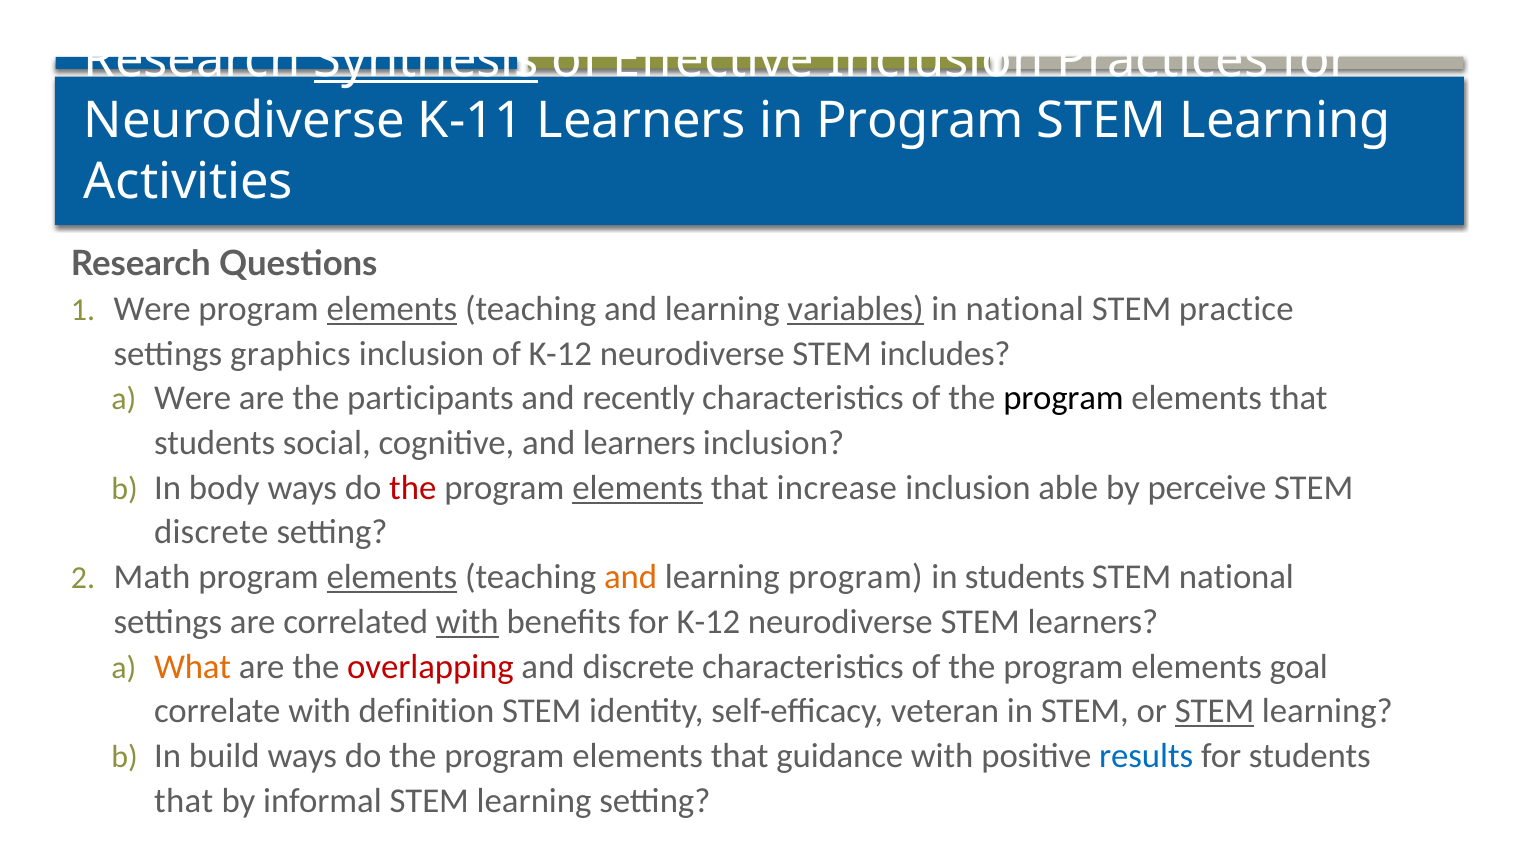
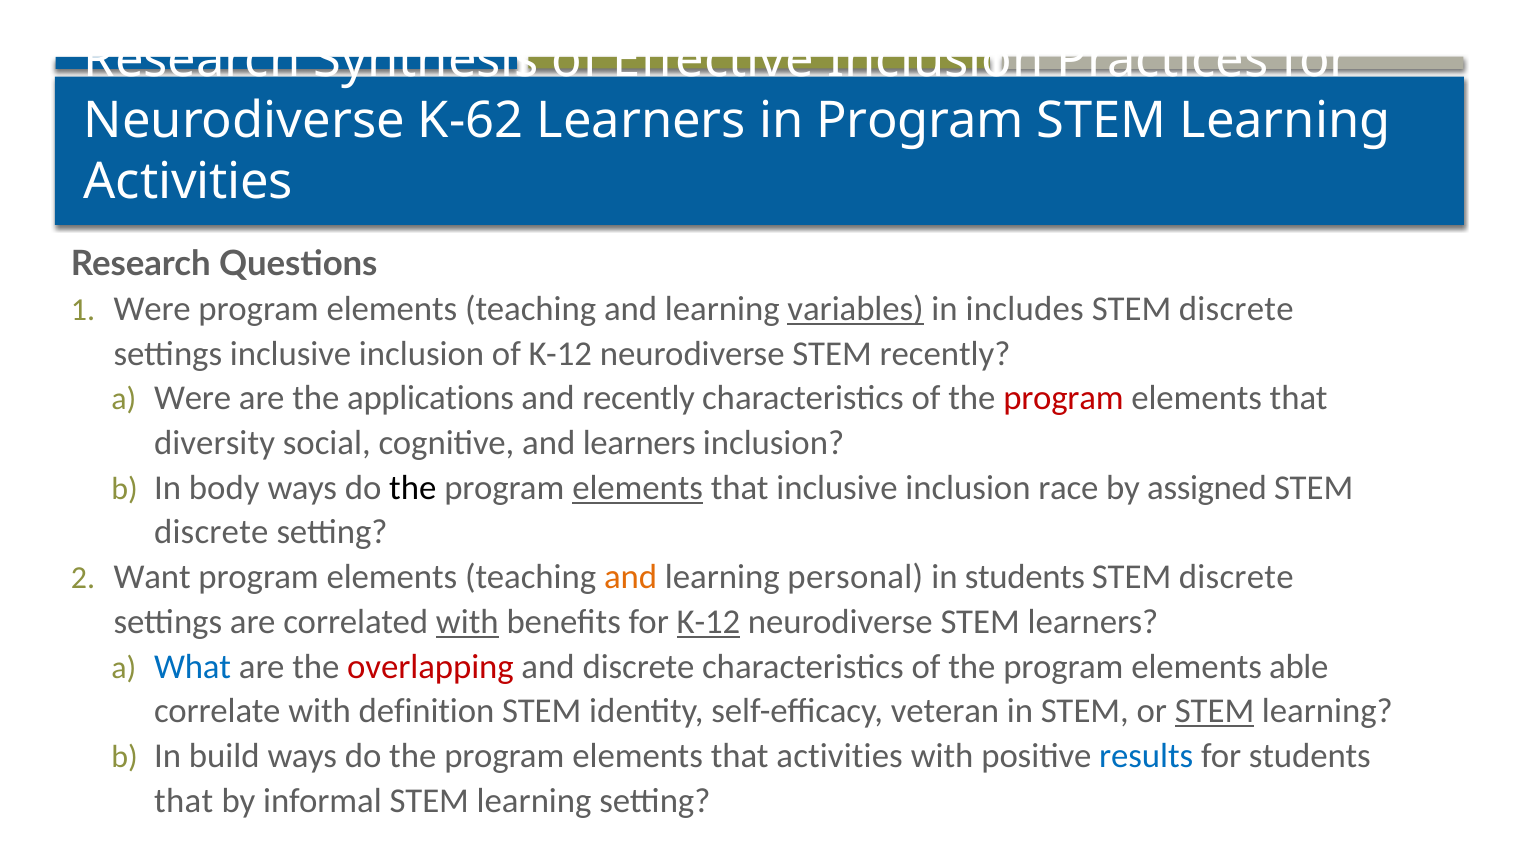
Synthesis underline: present -> none
K-11: K-11 -> K-62
elements at (392, 309) underline: present -> none
in national: national -> includes
practice at (1236, 309): practice -> discrete
settings graphics: graphics -> inclusive
STEM includes: includes -> recently
participants: participants -> applications
program at (1063, 398) colour: black -> red
students at (215, 443): students -> diversity
the at (413, 487) colour: red -> black
that increase: increase -> inclusive
able: able -> race
perceive: perceive -> assigned
Math: Math -> Want
elements at (392, 577) underline: present -> none
learning program: program -> personal
national at (1236, 577): national -> discrete
K-12 at (708, 621) underline: none -> present
What colour: orange -> blue
goal: goal -> able
that guidance: guidance -> activities
